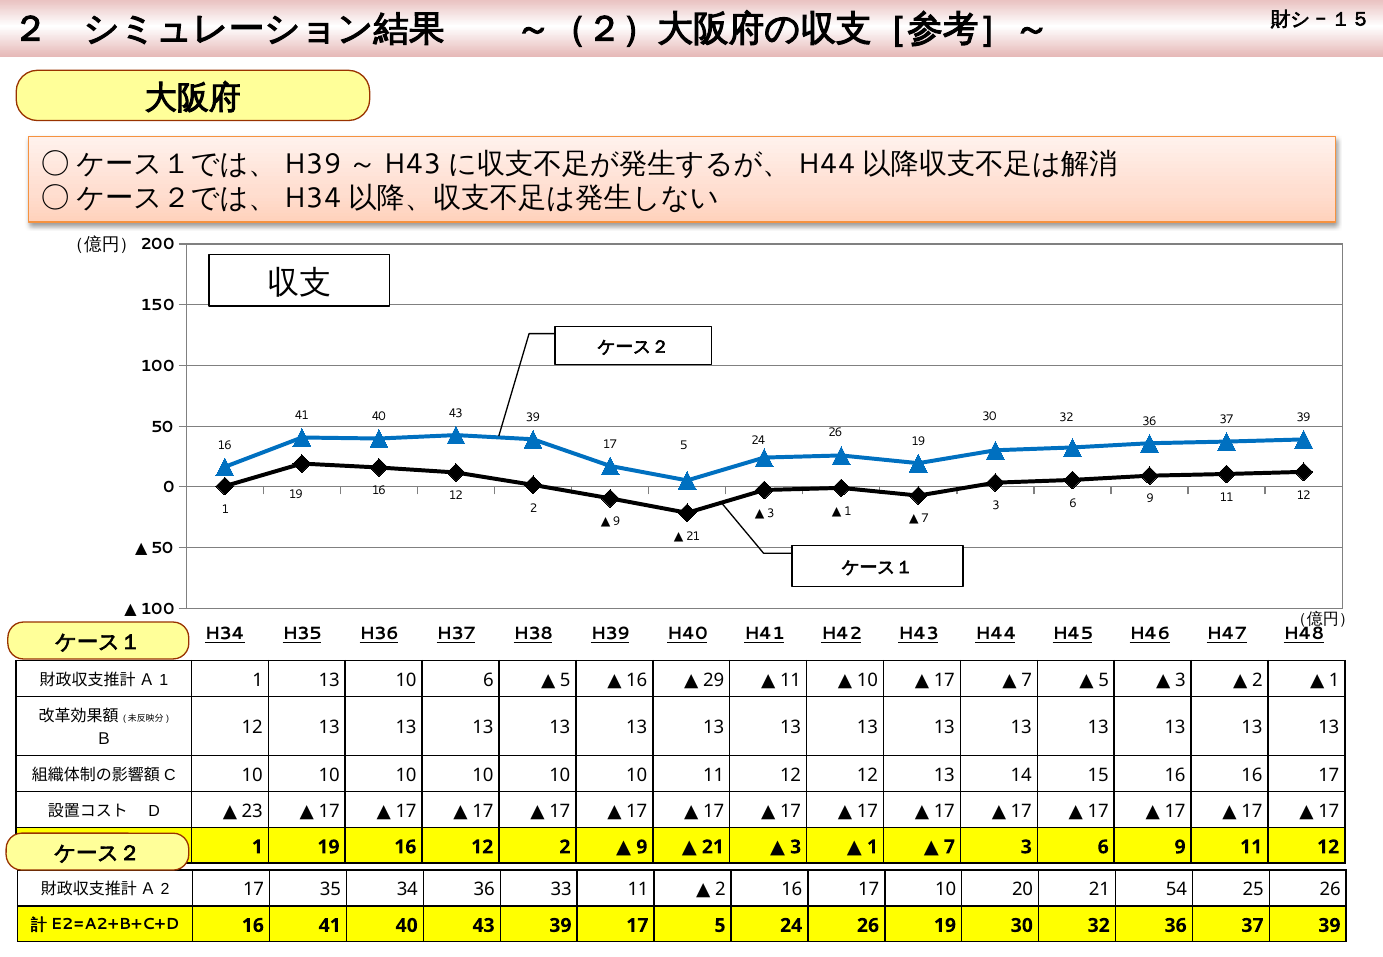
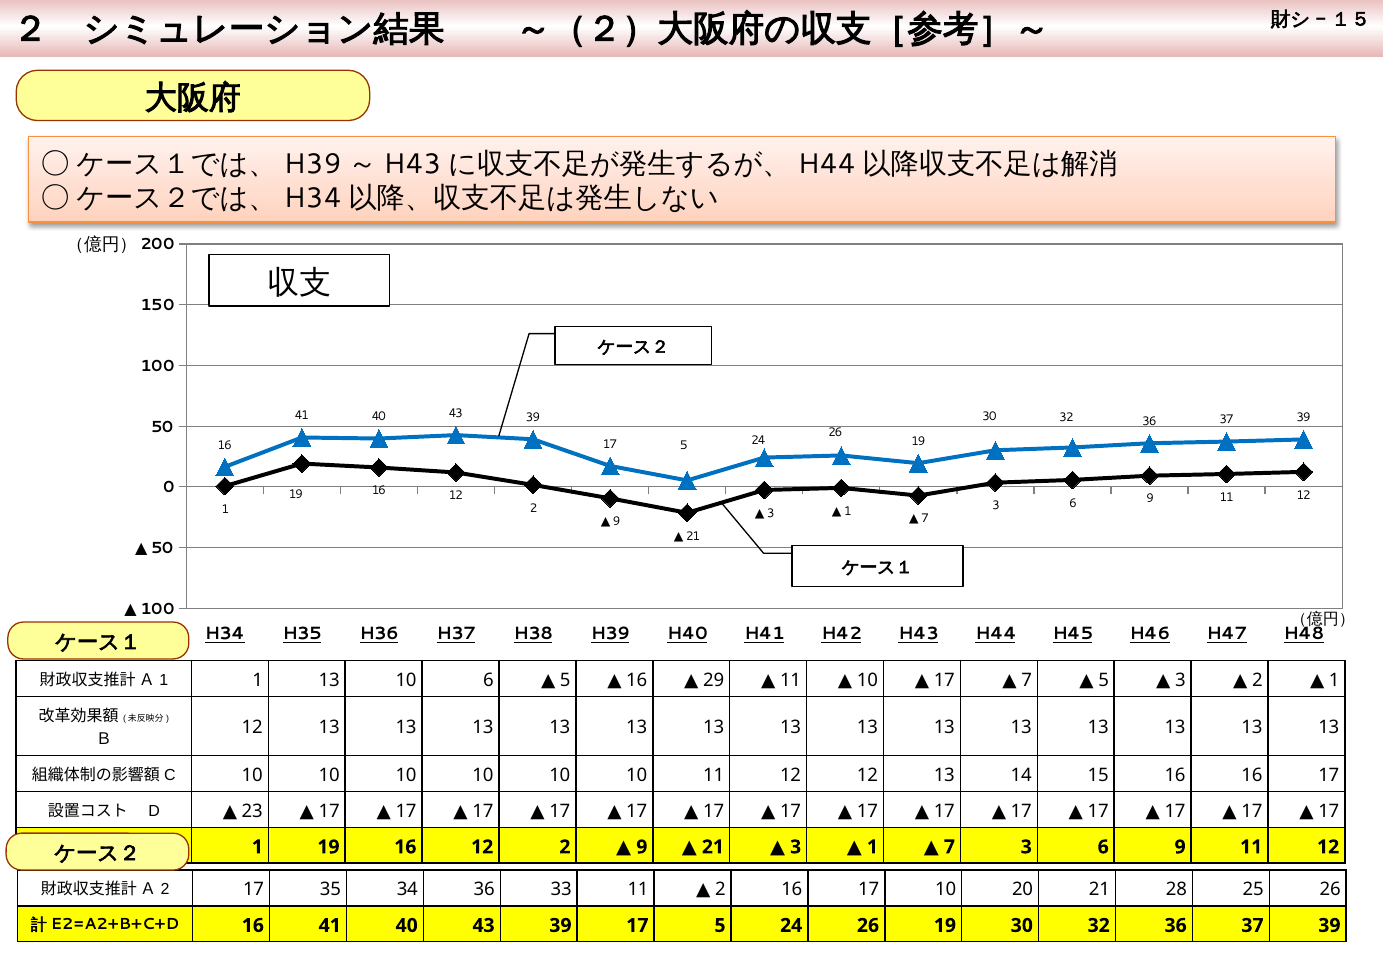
54: 54 -> 28
